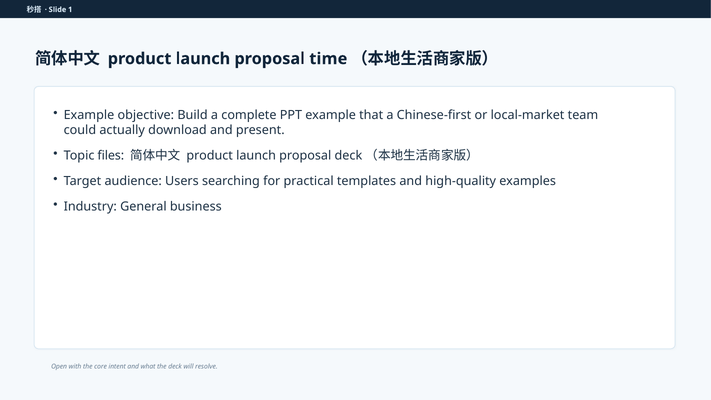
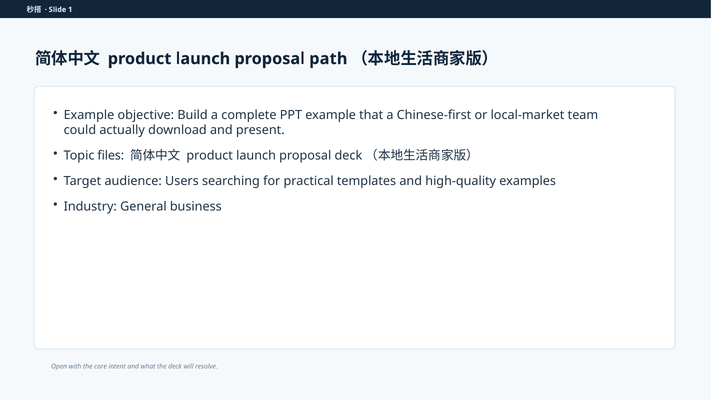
time: time -> path
